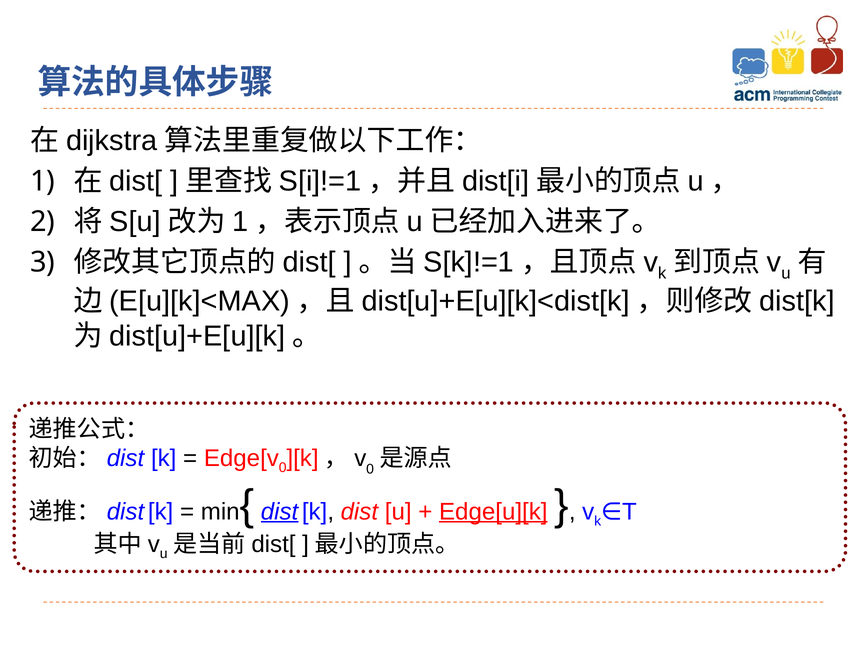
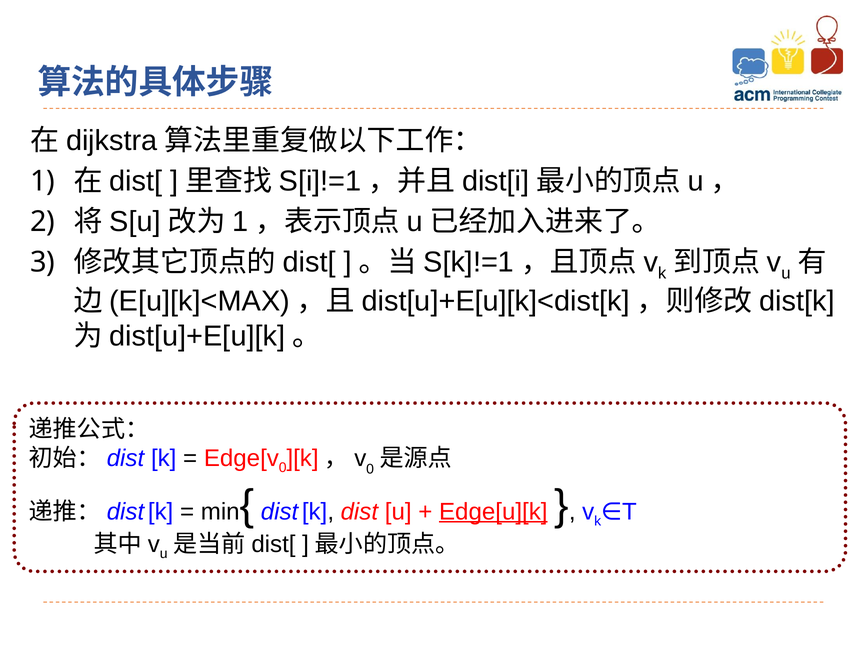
dist at (280, 512) underline: present -> none
